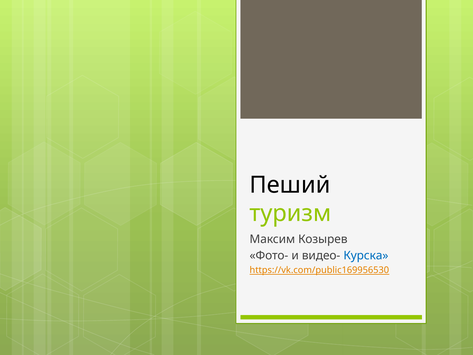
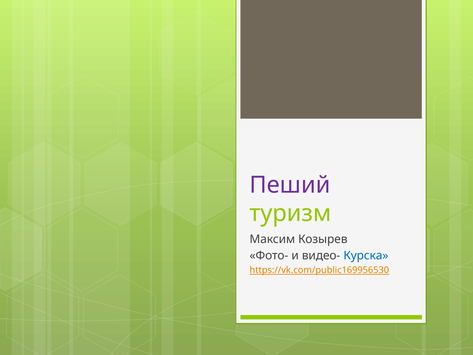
Пеший colour: black -> purple
